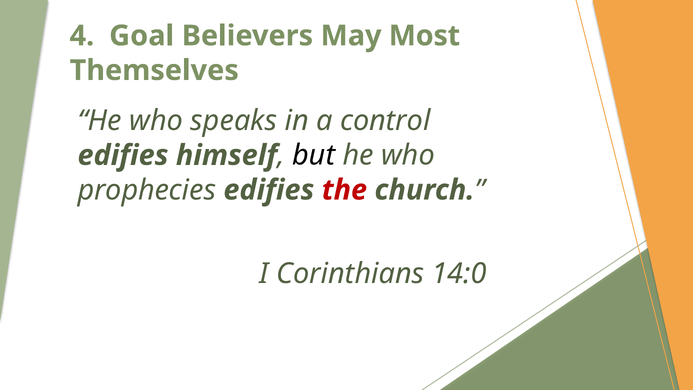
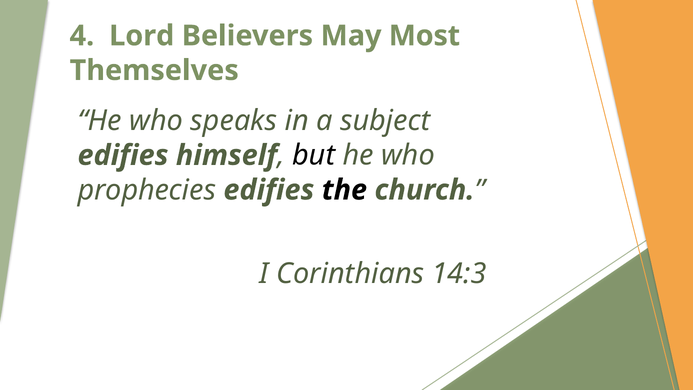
Goal: Goal -> Lord
control: control -> subject
the colour: red -> black
14:0: 14:0 -> 14:3
